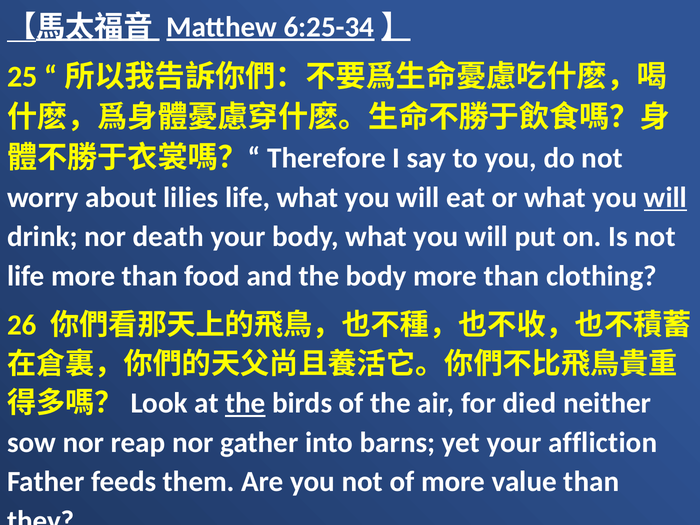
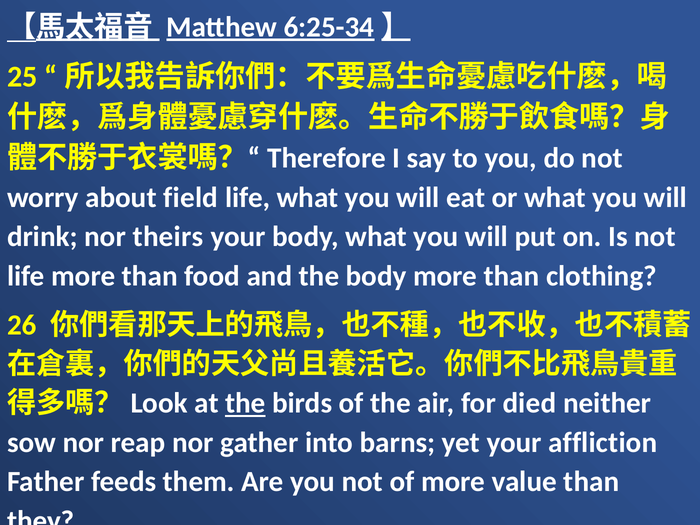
lilies: lilies -> field
will at (665, 198) underline: present -> none
death: death -> theirs
